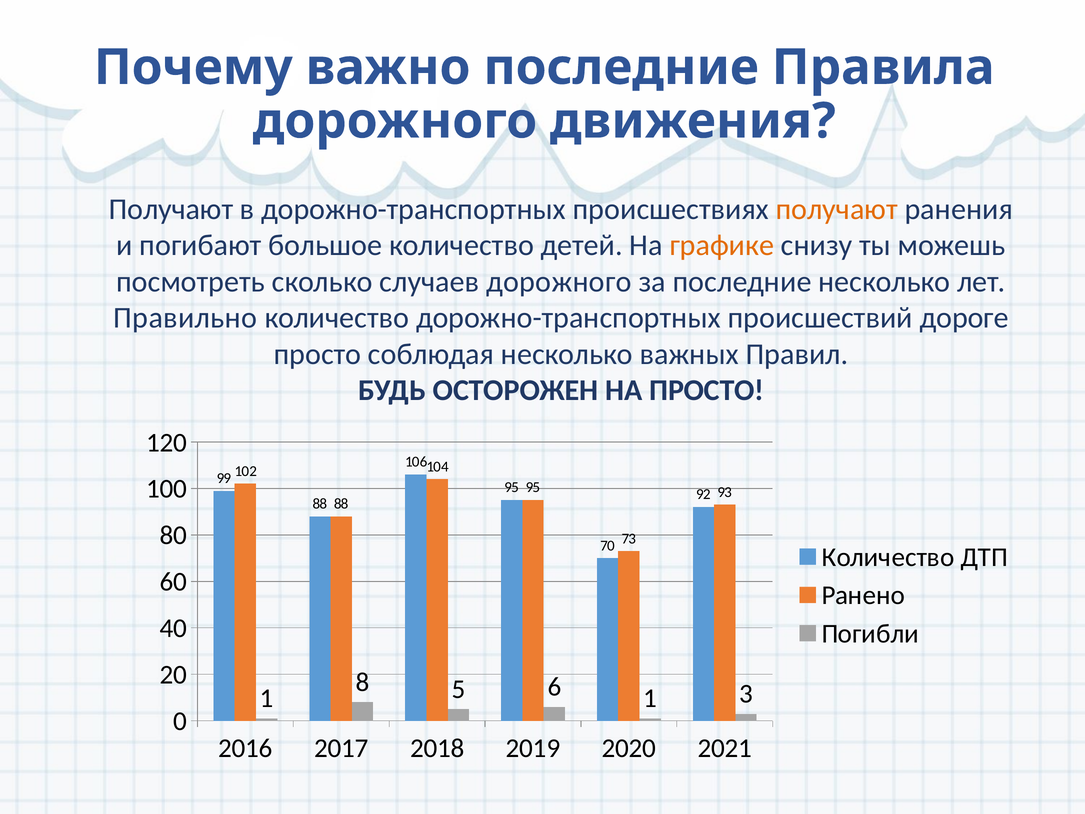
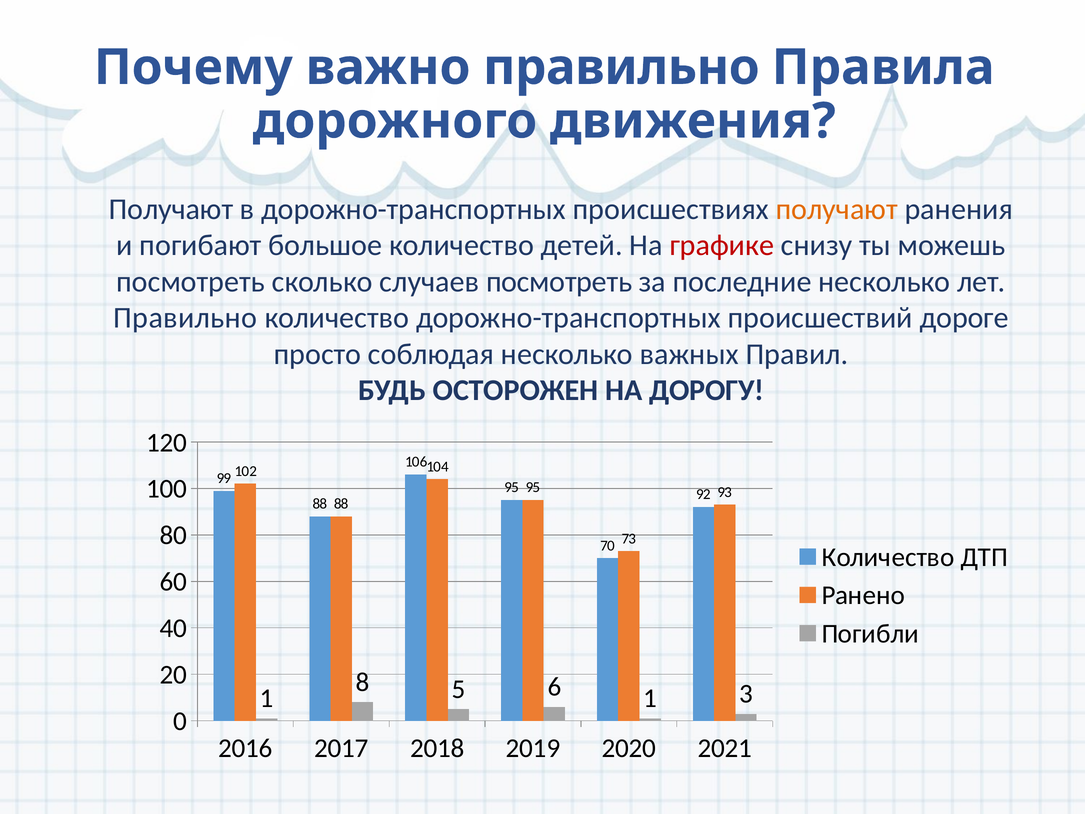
важно последние: последние -> правильно
графике colour: orange -> red
случаев дорожного: дорожного -> посмотреть
НА ПРОСТО: ПРОСТО -> ДОРОГУ
